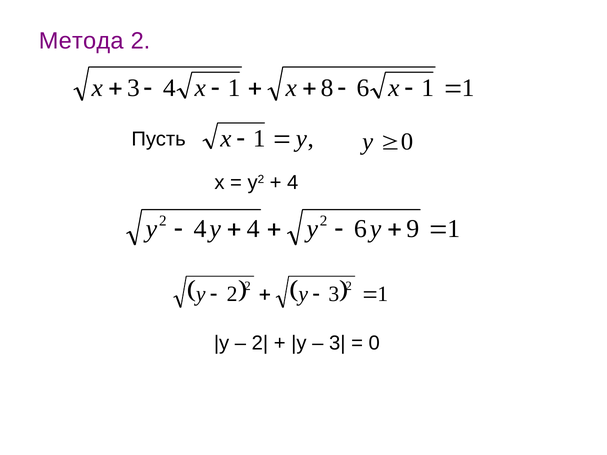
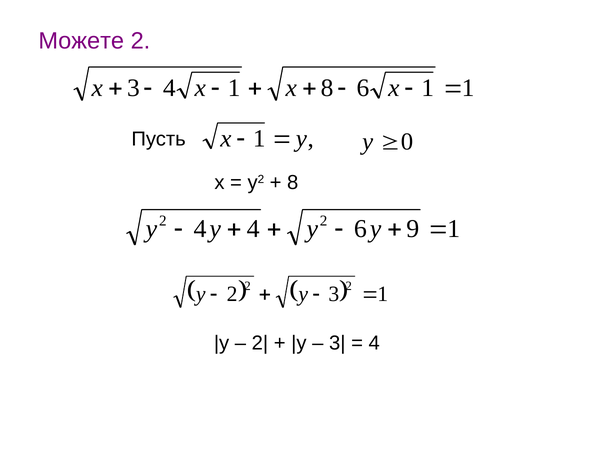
Метода: Метода -> Можете
4 at (293, 183): 4 -> 8
0 at (374, 343): 0 -> 4
